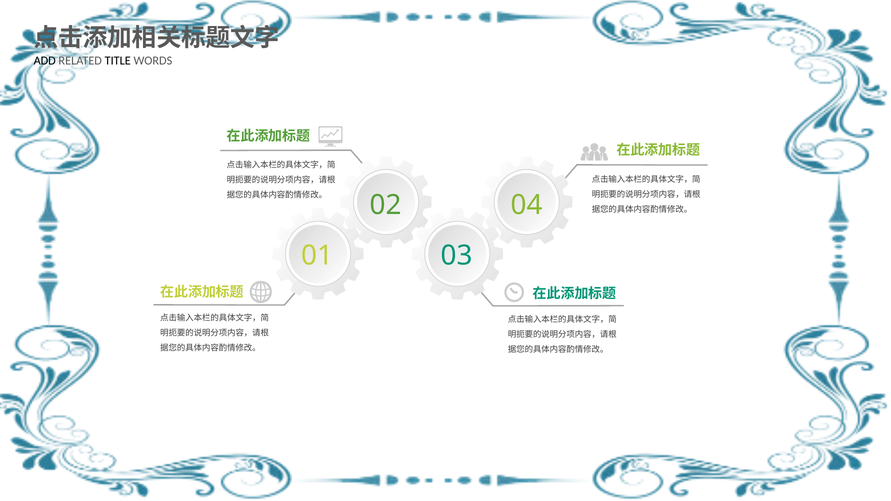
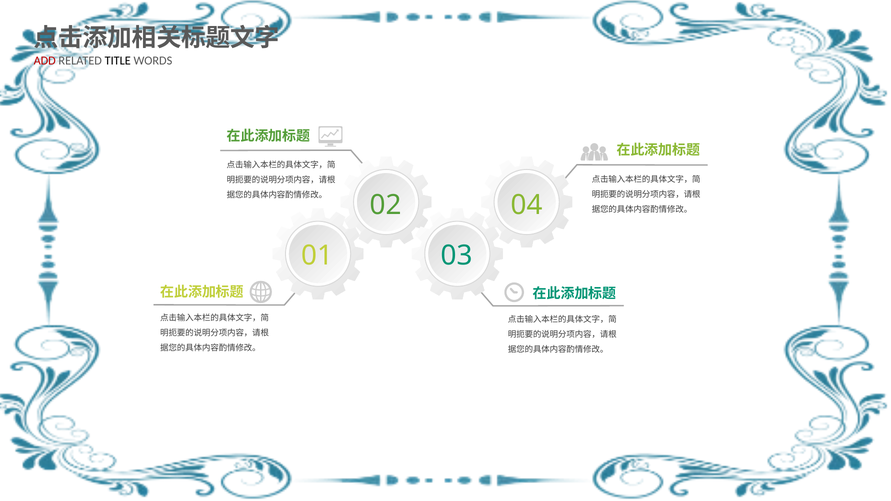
ADD colour: black -> red
